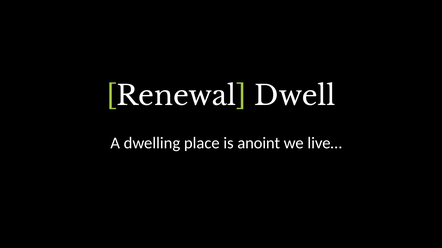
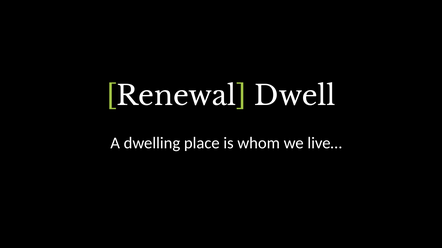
anoint: anoint -> whom
